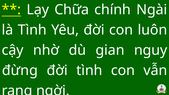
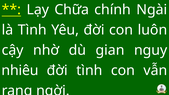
đừng: đừng -> nhiêu
